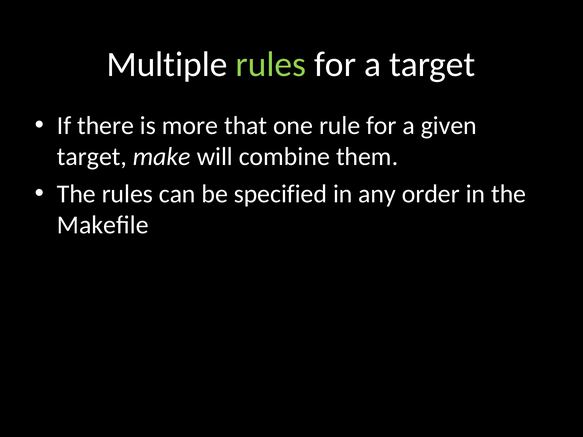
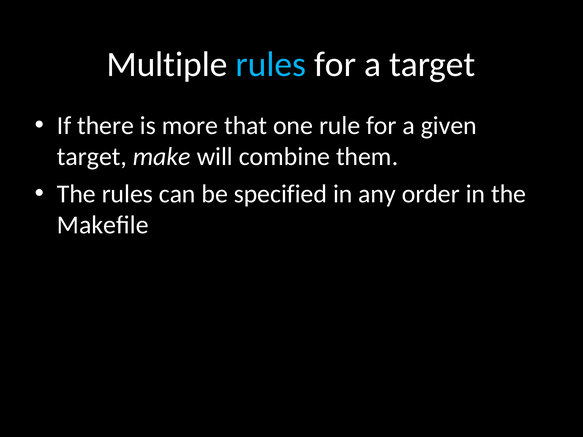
rules at (271, 64) colour: light green -> light blue
